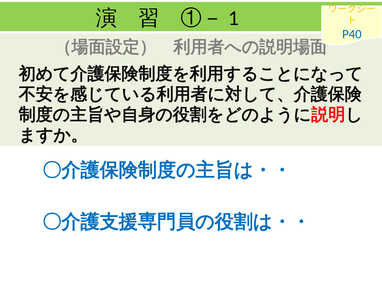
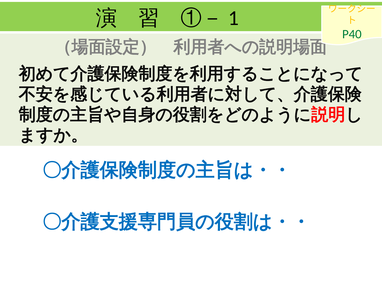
P40 colour: blue -> green
